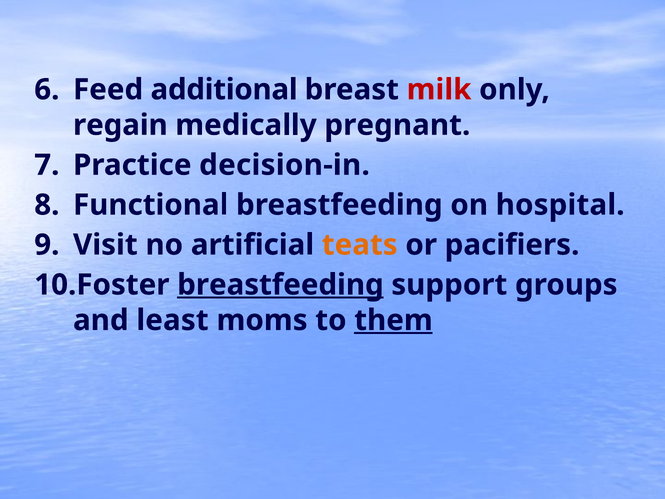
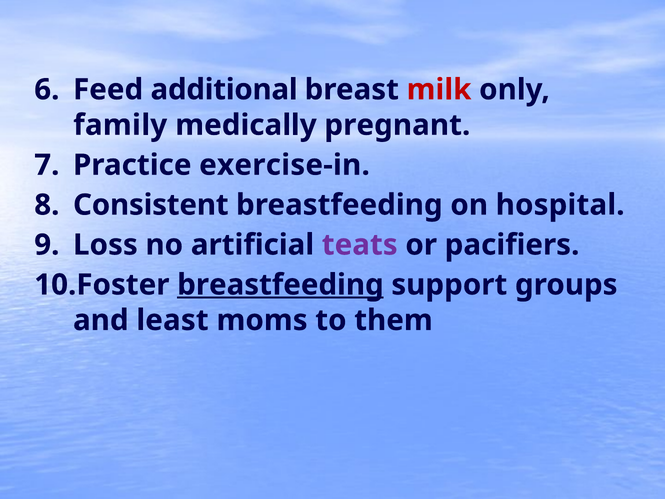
regain: regain -> family
decision-in: decision-in -> exercise-in
Functional: Functional -> Consistent
Visit: Visit -> Loss
teats colour: orange -> purple
them underline: present -> none
